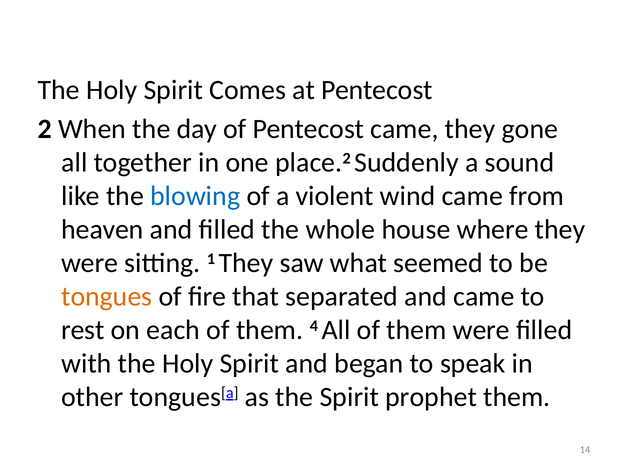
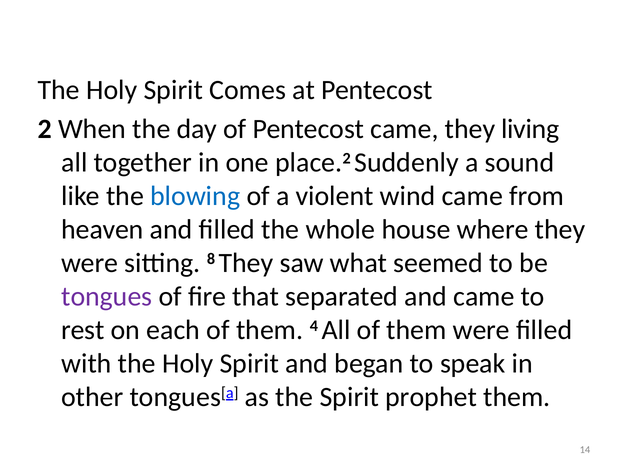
gone: gone -> living
1: 1 -> 8
tongues colour: orange -> purple
